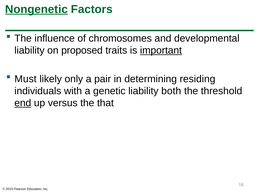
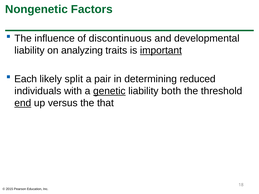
Nongenetic underline: present -> none
chromosomes: chromosomes -> discontinuous
proposed: proposed -> analyzing
Must: Must -> Each
only: only -> split
residing: residing -> reduced
genetic underline: none -> present
